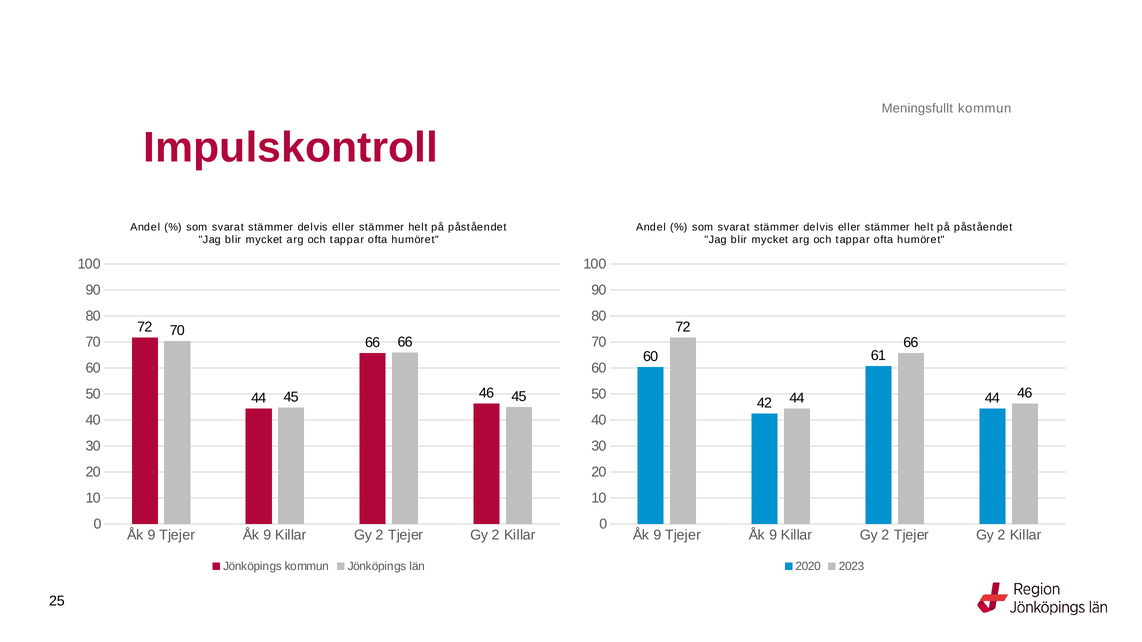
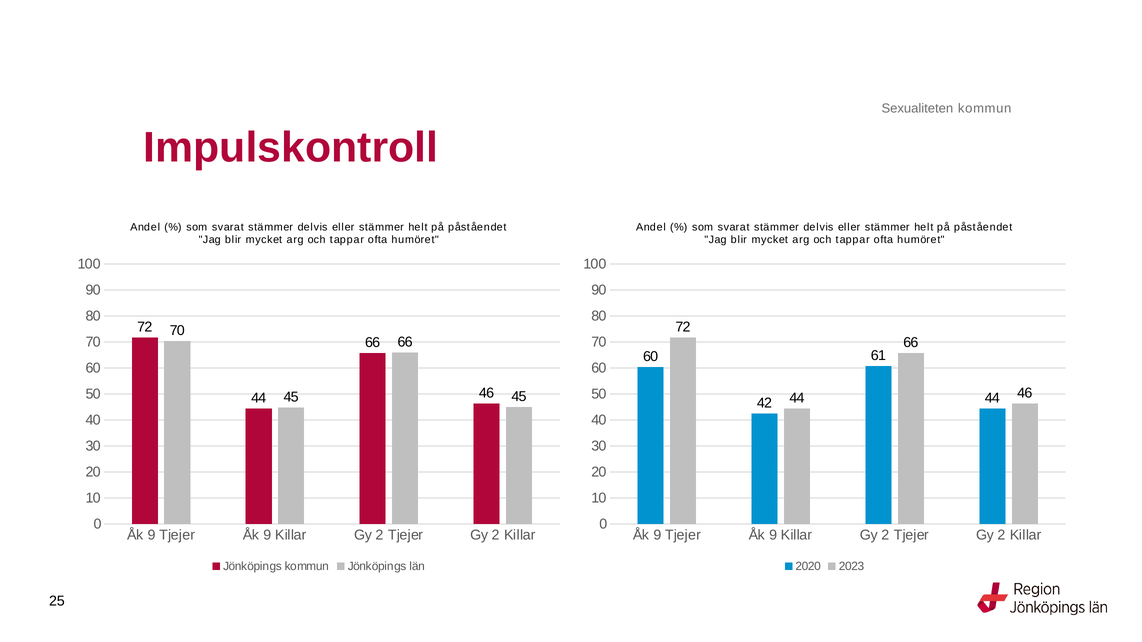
Meningsfullt: Meningsfullt -> Sexualiteten
